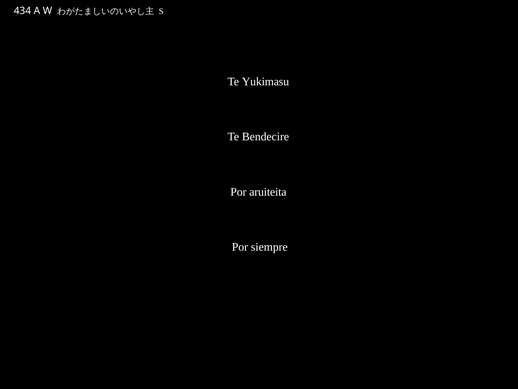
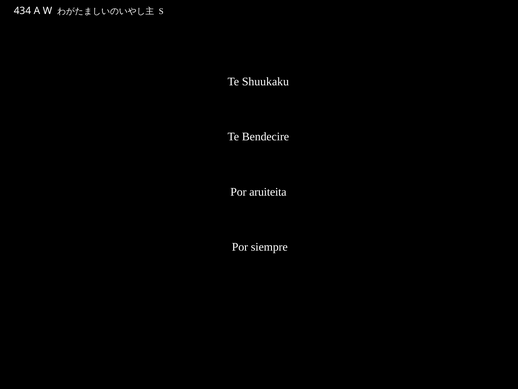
Yukimasu: Yukimasu -> Shuukaku
